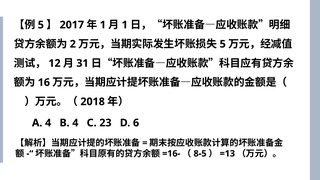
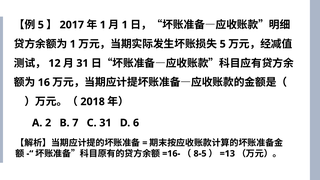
2 at (73, 44): 2 -> 1
A 4: 4 -> 2
B 4: 4 -> 7
C 23: 23 -> 31
